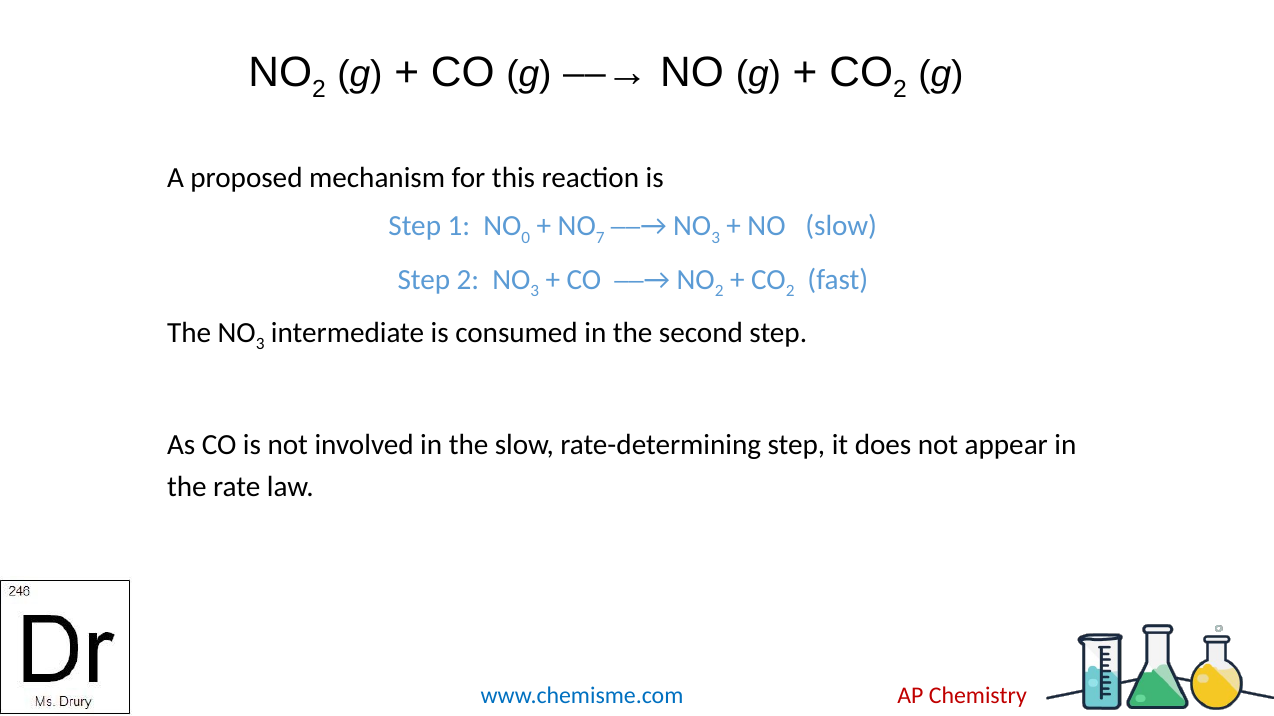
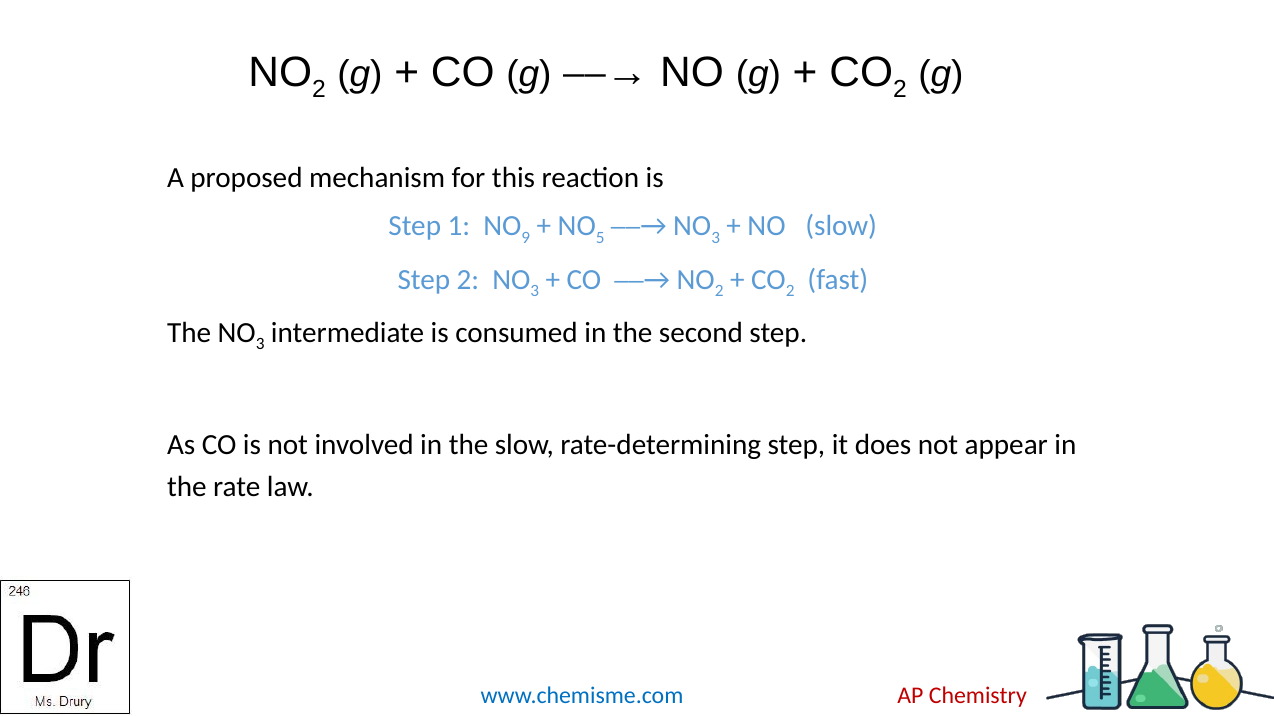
0: 0 -> 9
7: 7 -> 5
